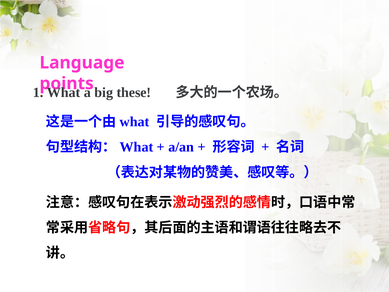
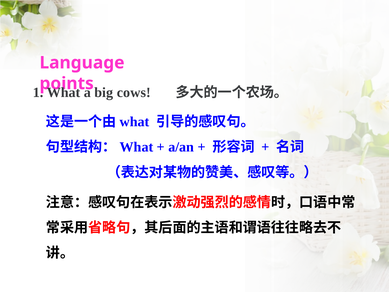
these: these -> cows
